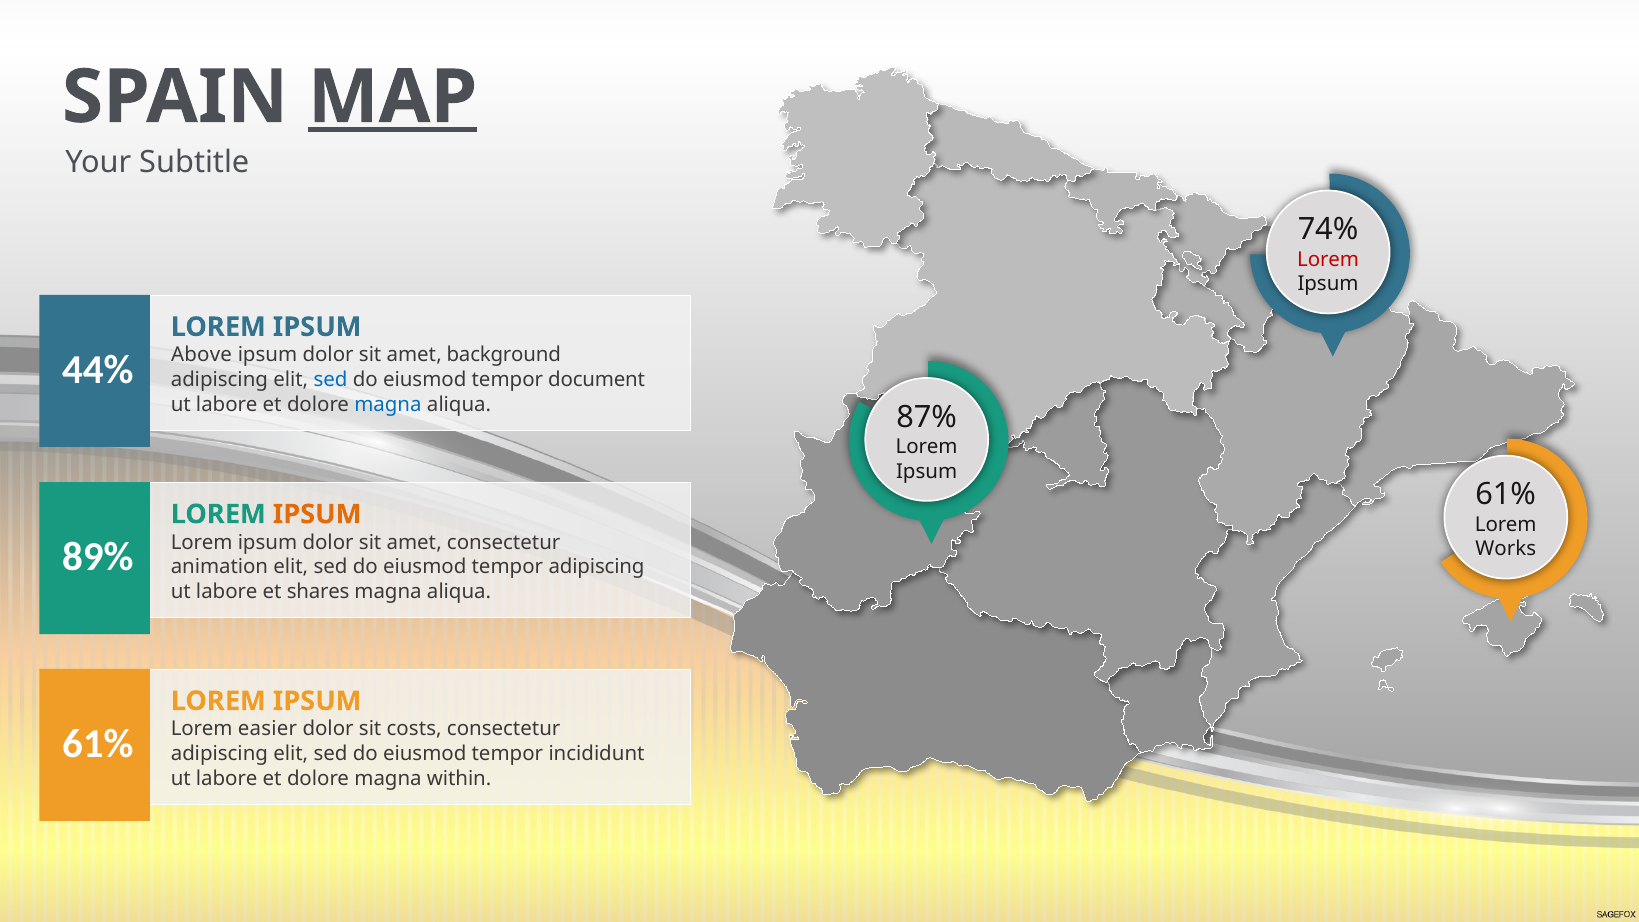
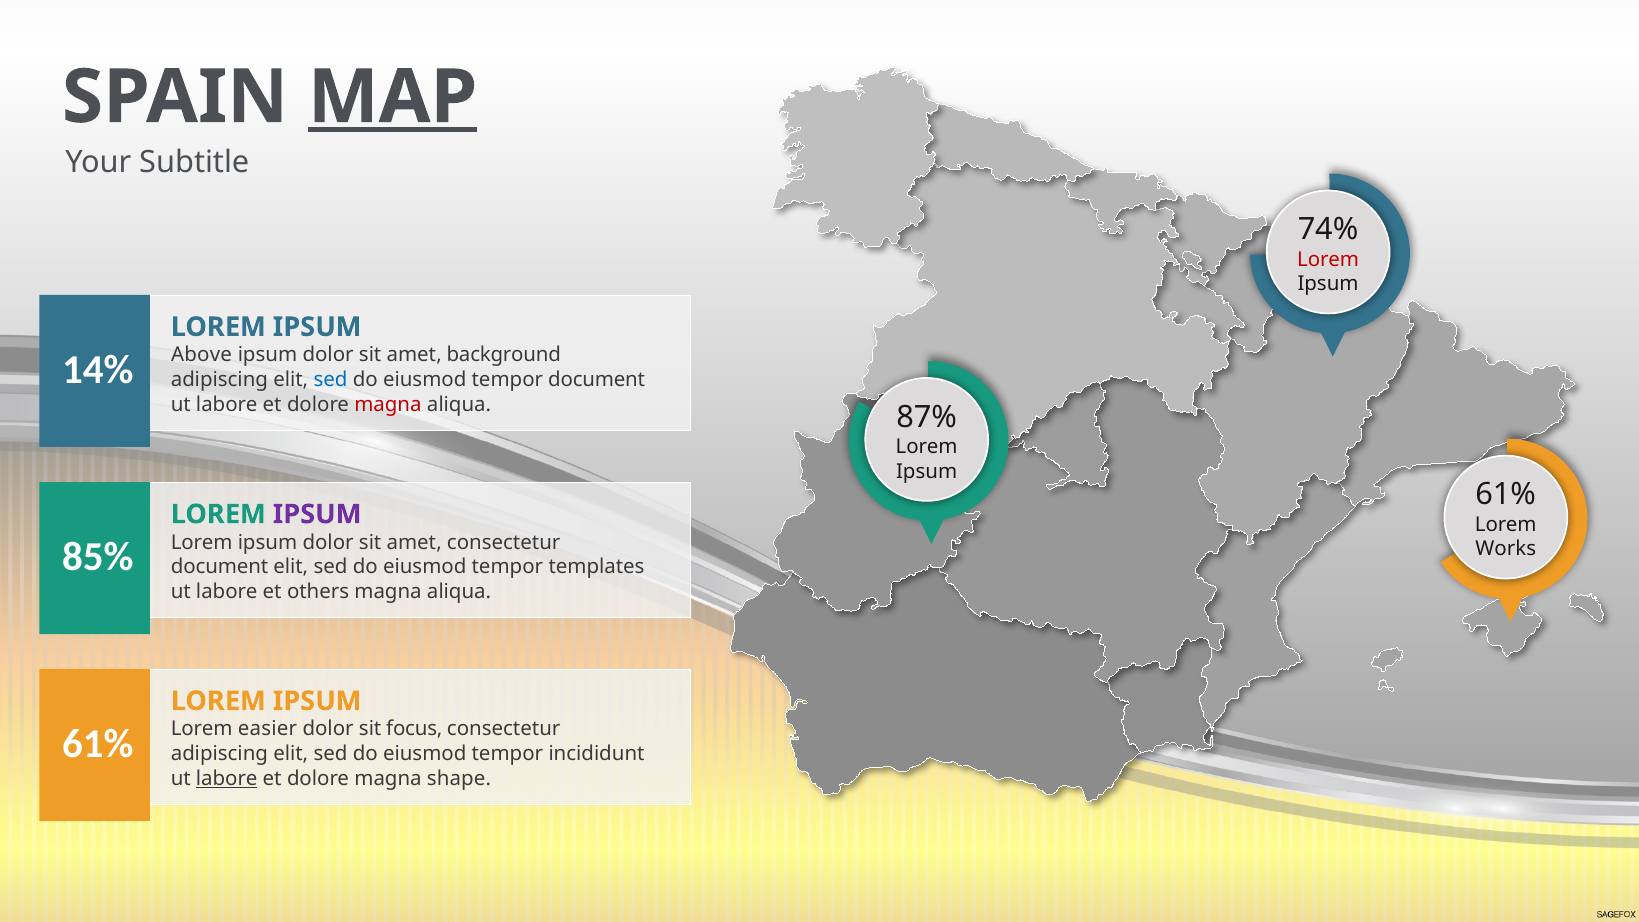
44%: 44% -> 14%
magna at (388, 404) colour: blue -> red
IPSUM at (317, 514) colour: orange -> purple
89%: 89% -> 85%
animation at (219, 567): animation -> document
tempor adipiscing: adipiscing -> templates
shares: shares -> others
costs: costs -> focus
labore at (227, 778) underline: none -> present
within: within -> shape
